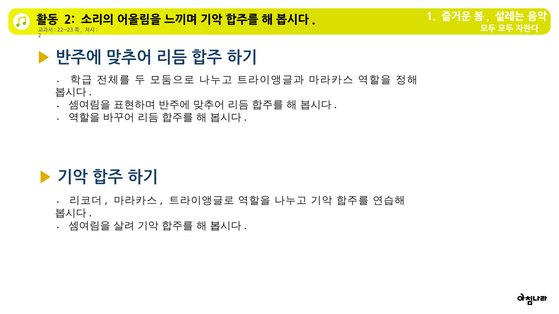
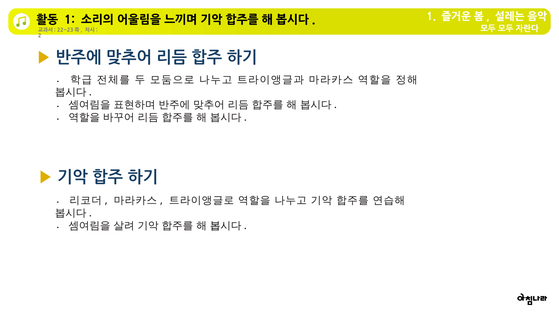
2 at (70, 20): 2 -> 1
